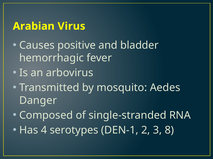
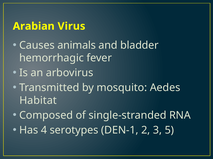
positive: positive -> animals
Danger: Danger -> Habitat
8: 8 -> 5
